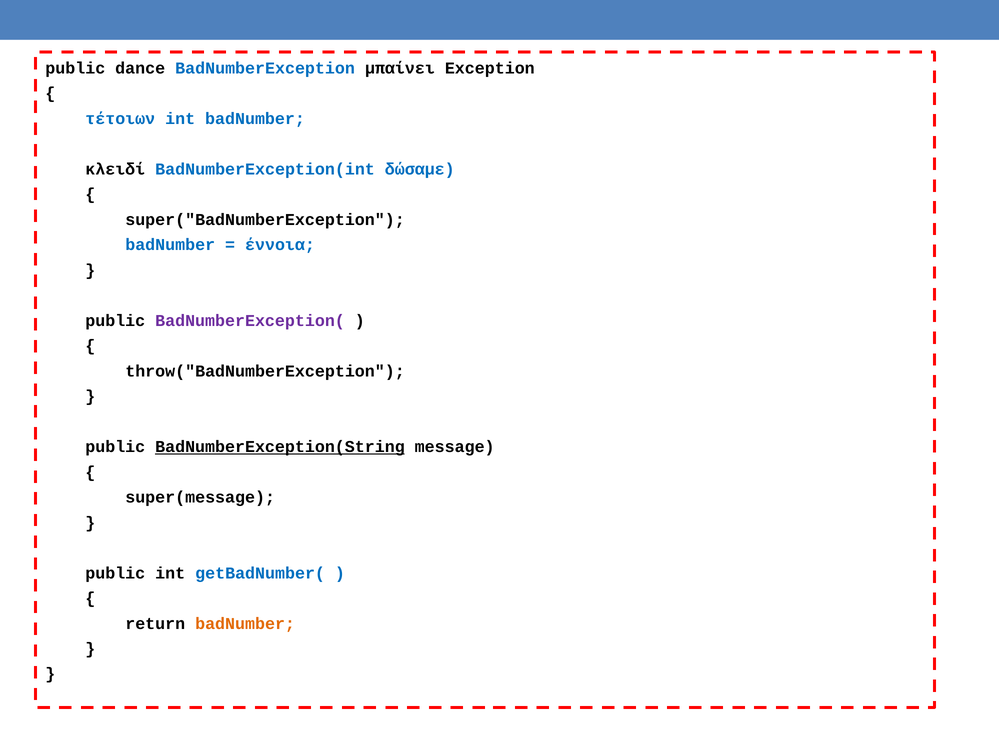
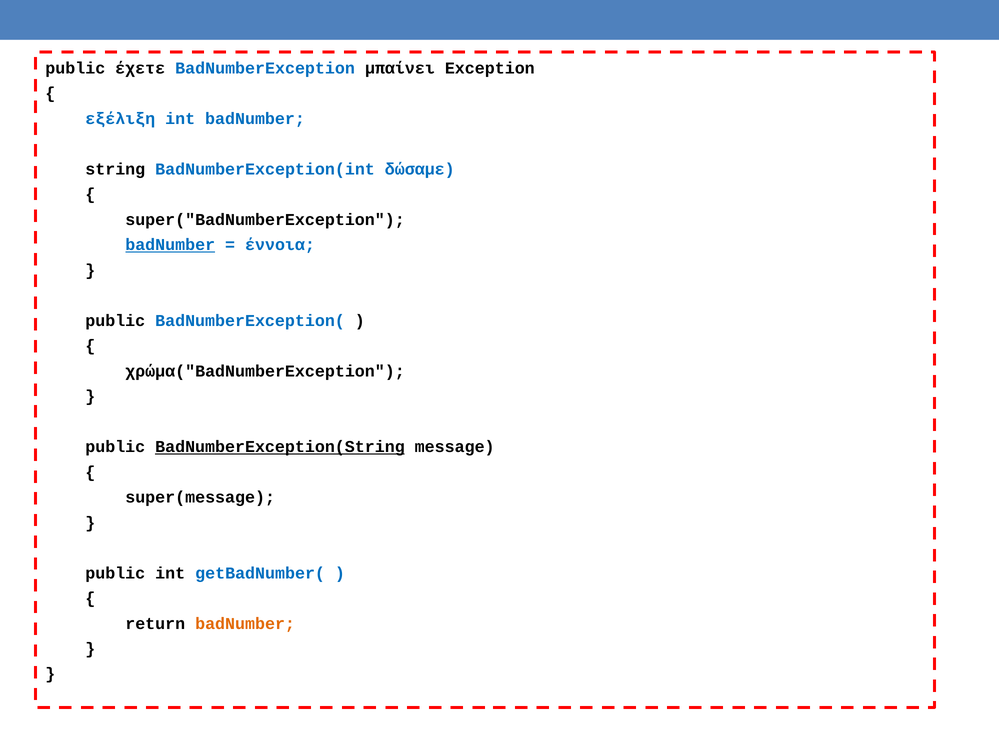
dance: dance -> έχετε
τέτοιων: τέτοιων -> εξέλιξη
κλειδί: κλειδί -> string
badNumber at (170, 245) underline: none -> present
BadNumberException( colour: purple -> blue
throw("BadNumberException: throw("BadNumberException -> χρώμα("BadNumberException
